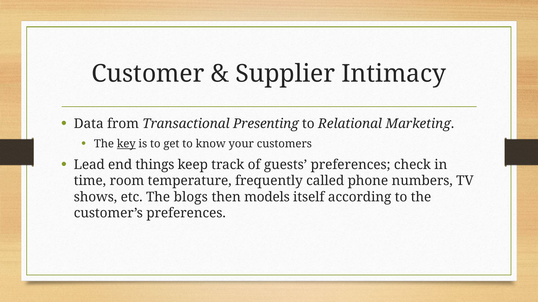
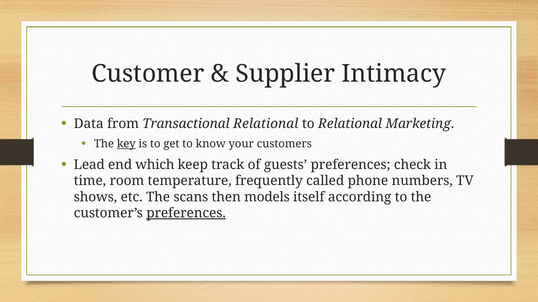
Transactional Presenting: Presenting -> Relational
things: things -> which
blogs: blogs -> scans
preferences at (186, 214) underline: none -> present
